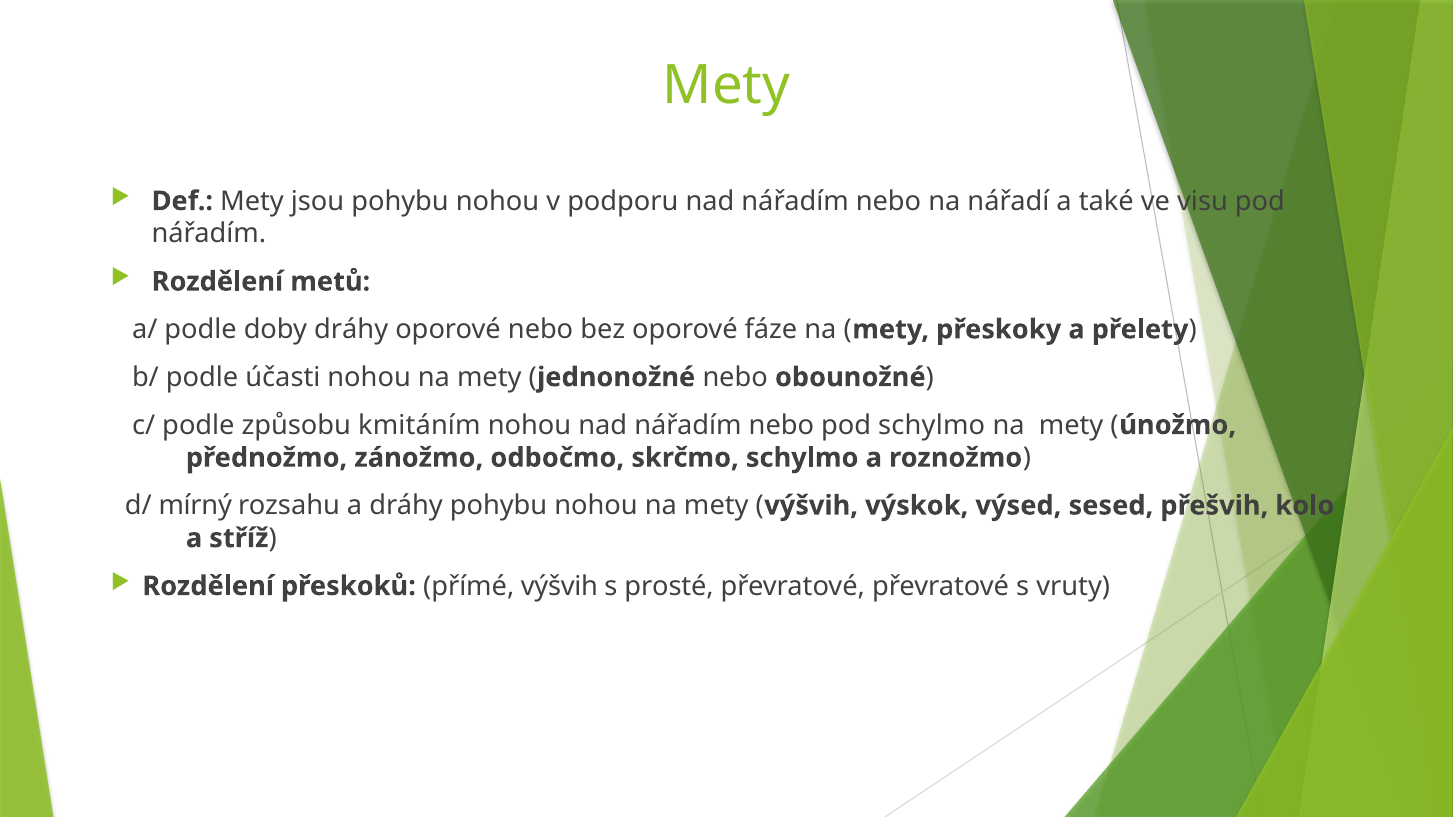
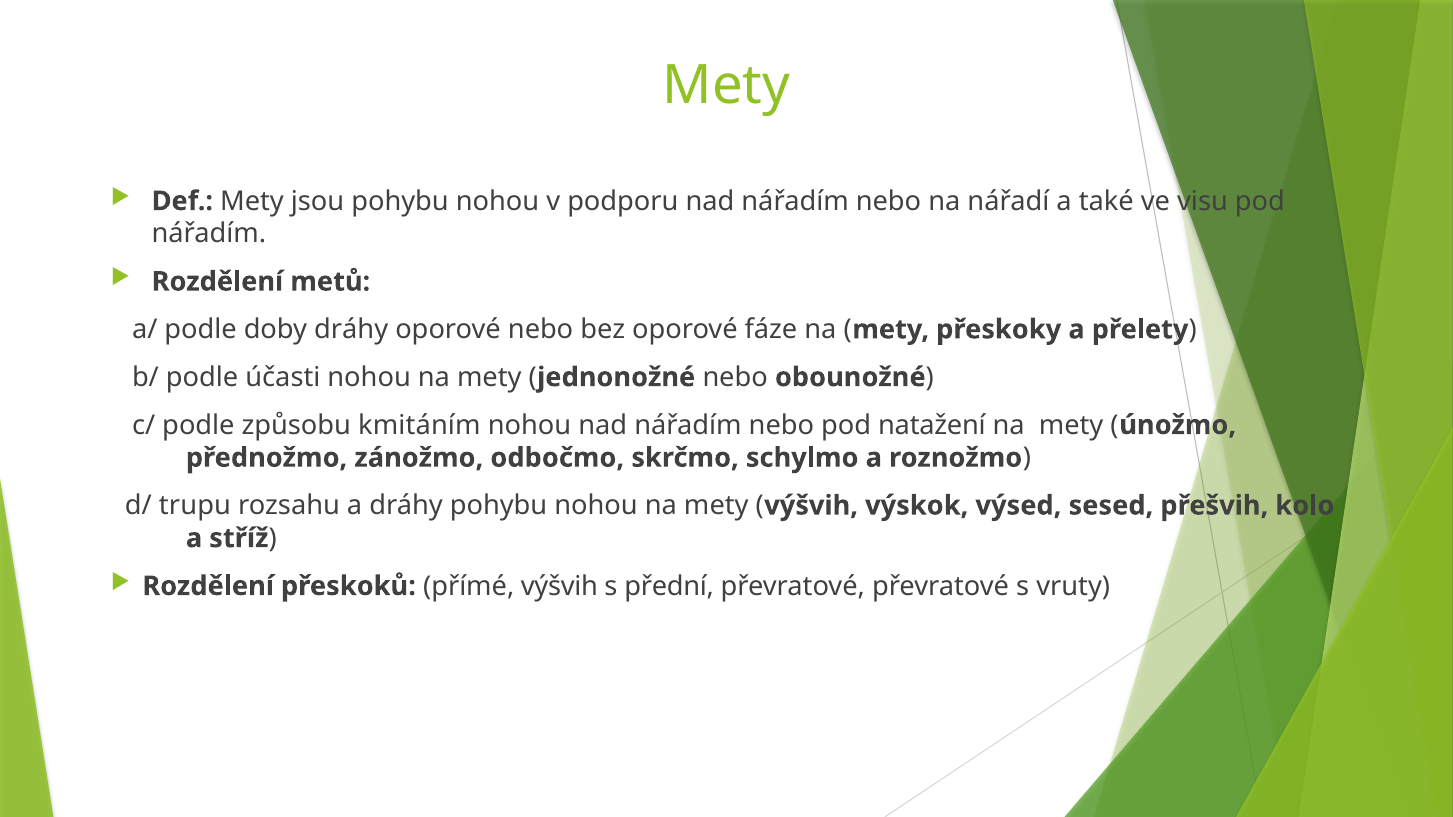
pod schylmo: schylmo -> natažení
mírný: mírný -> trupu
prosté: prosté -> přední
